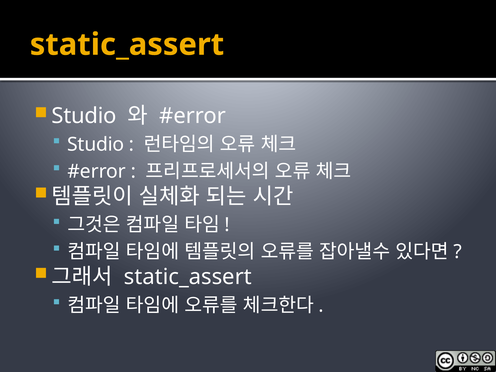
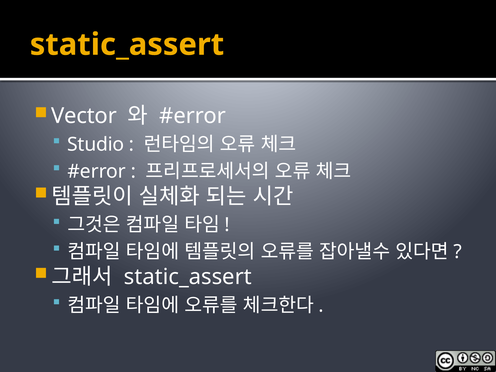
Studio at (84, 116): Studio -> Vector
